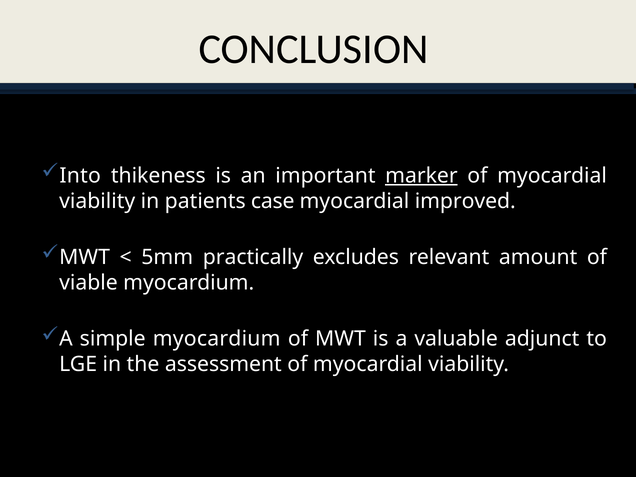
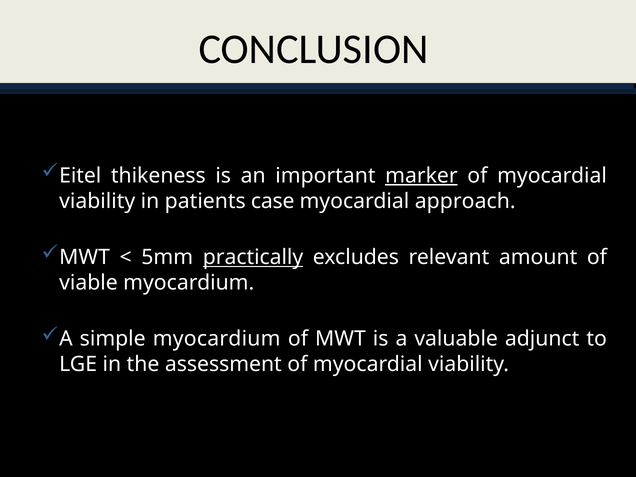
Into: Into -> Eitel
improved: improved -> approach
practically underline: none -> present
